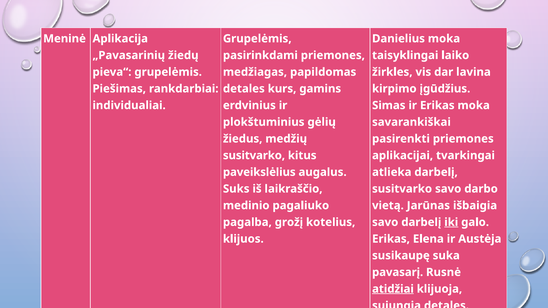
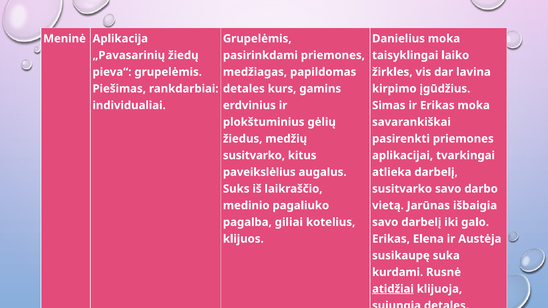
grožį: grožį -> giliai
iki underline: present -> none
pavasarį: pavasarį -> kurdami
